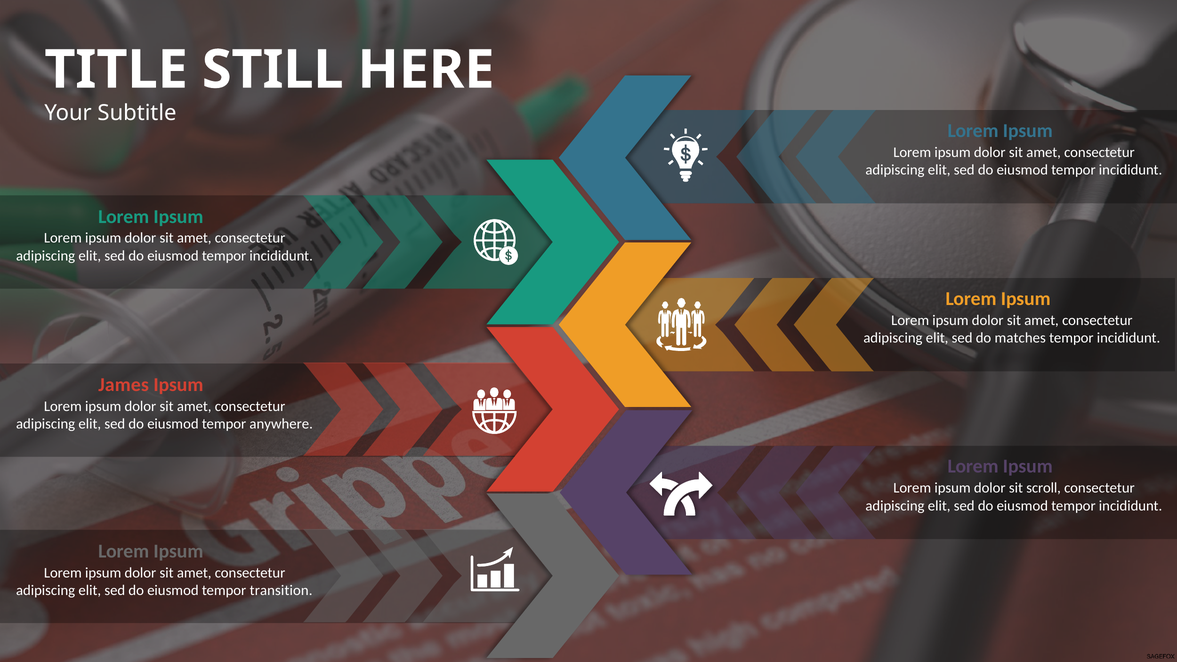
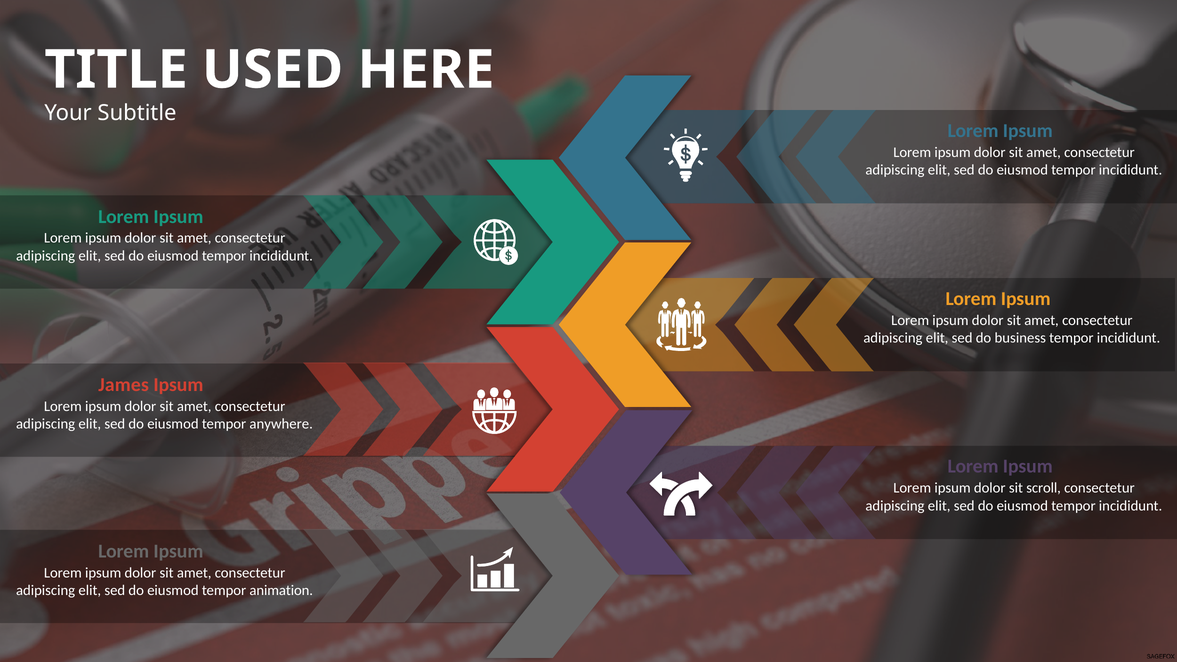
STILL: STILL -> USED
matches: matches -> business
transition: transition -> animation
